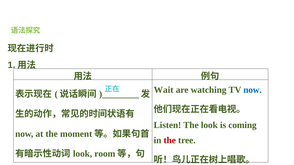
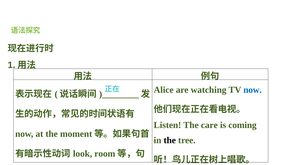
Wait: Wait -> Alice
The look: look -> care
the at (170, 141) colour: red -> black
